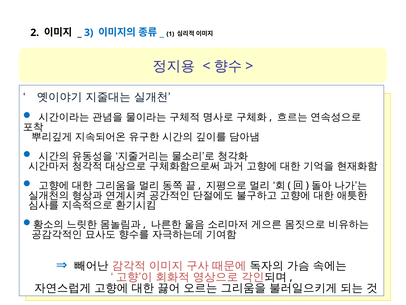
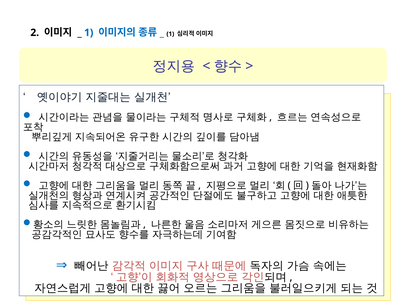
3 at (89, 33): 3 -> 1
